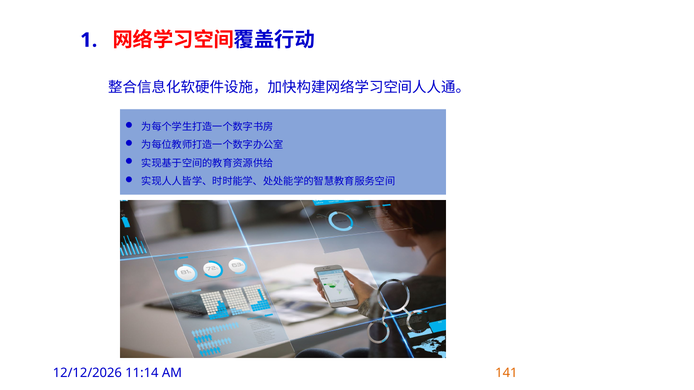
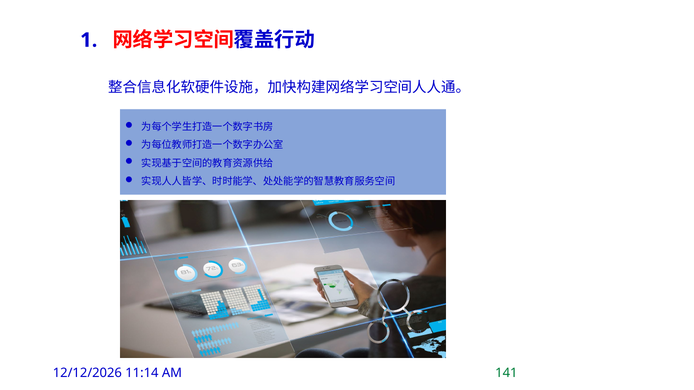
141 colour: orange -> green
